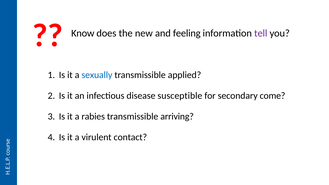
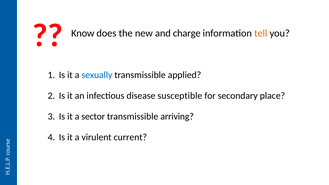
feeling: feeling -> charge
tell colour: purple -> orange
come: come -> place
rabies: rabies -> sector
contact: contact -> current
